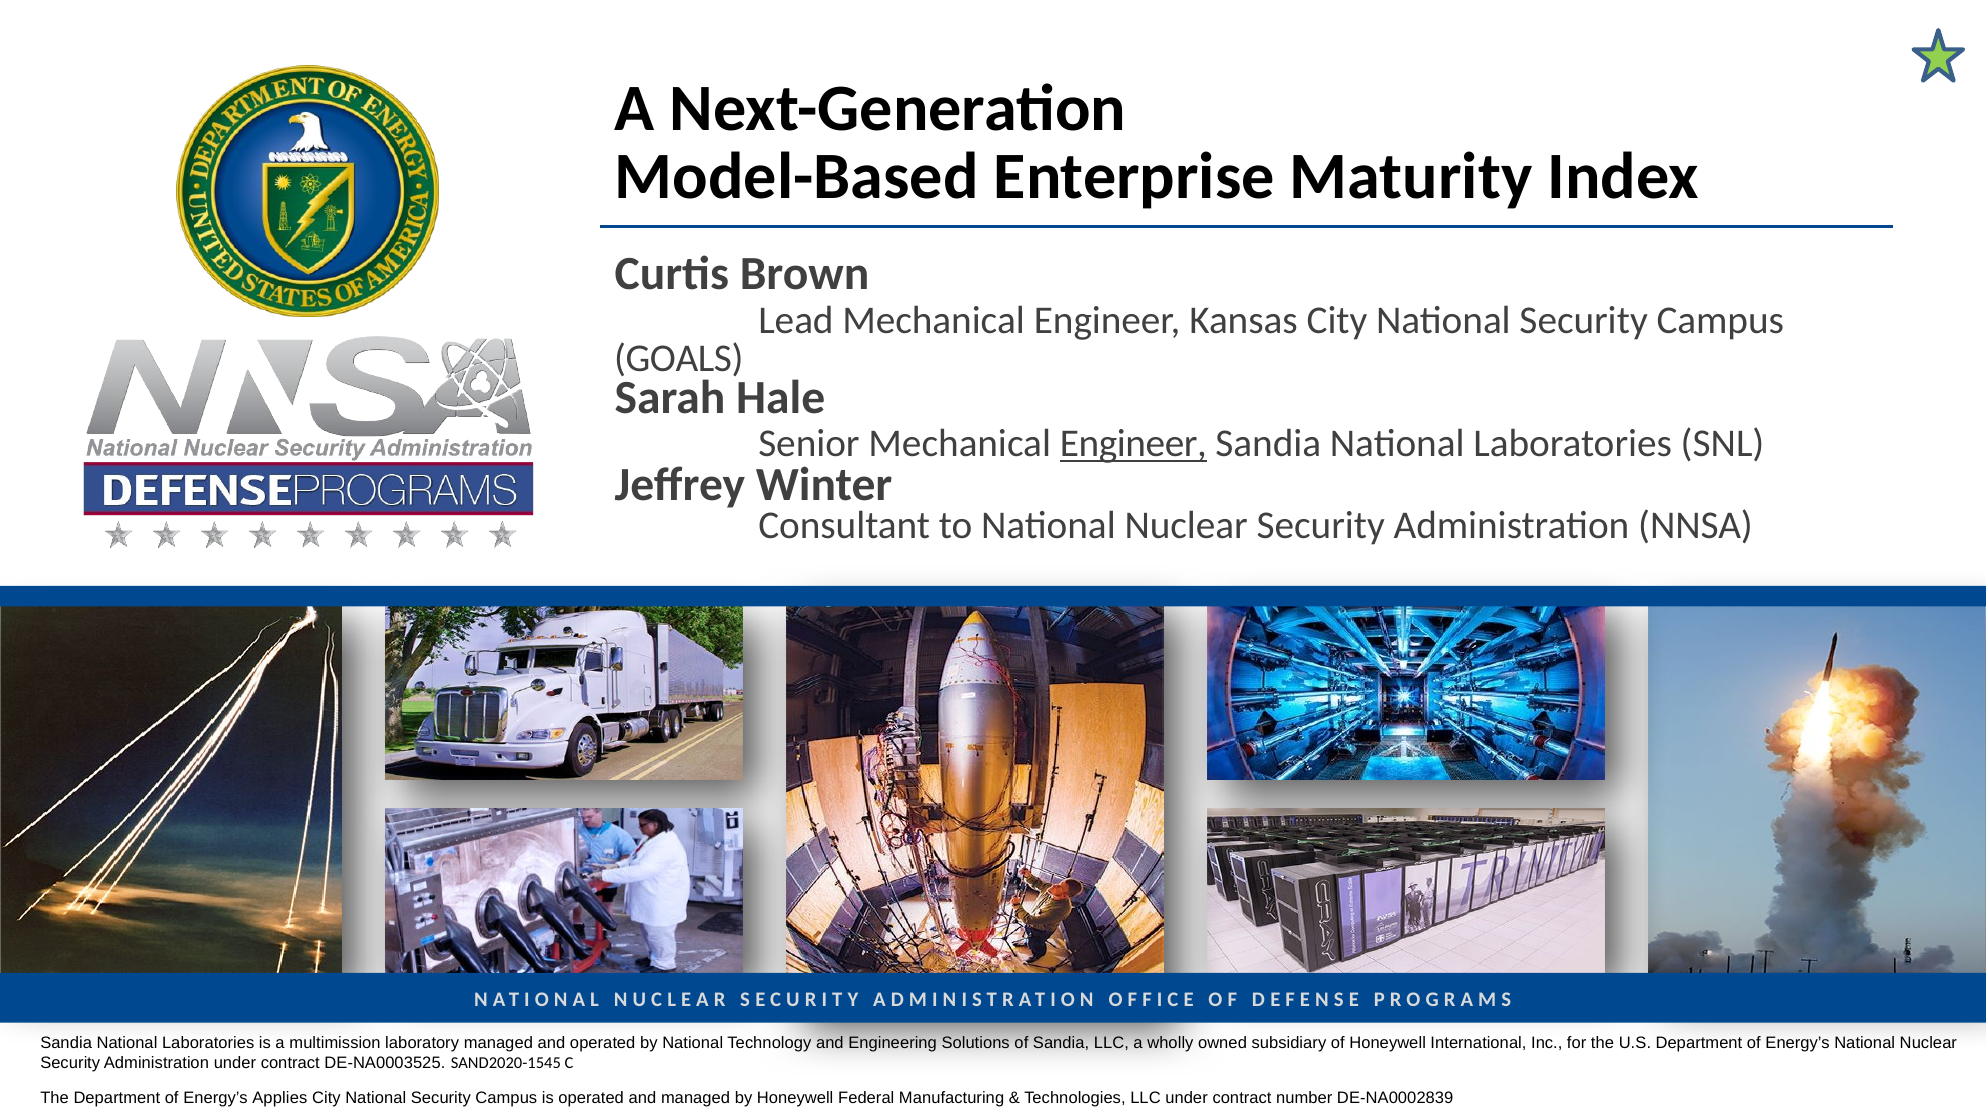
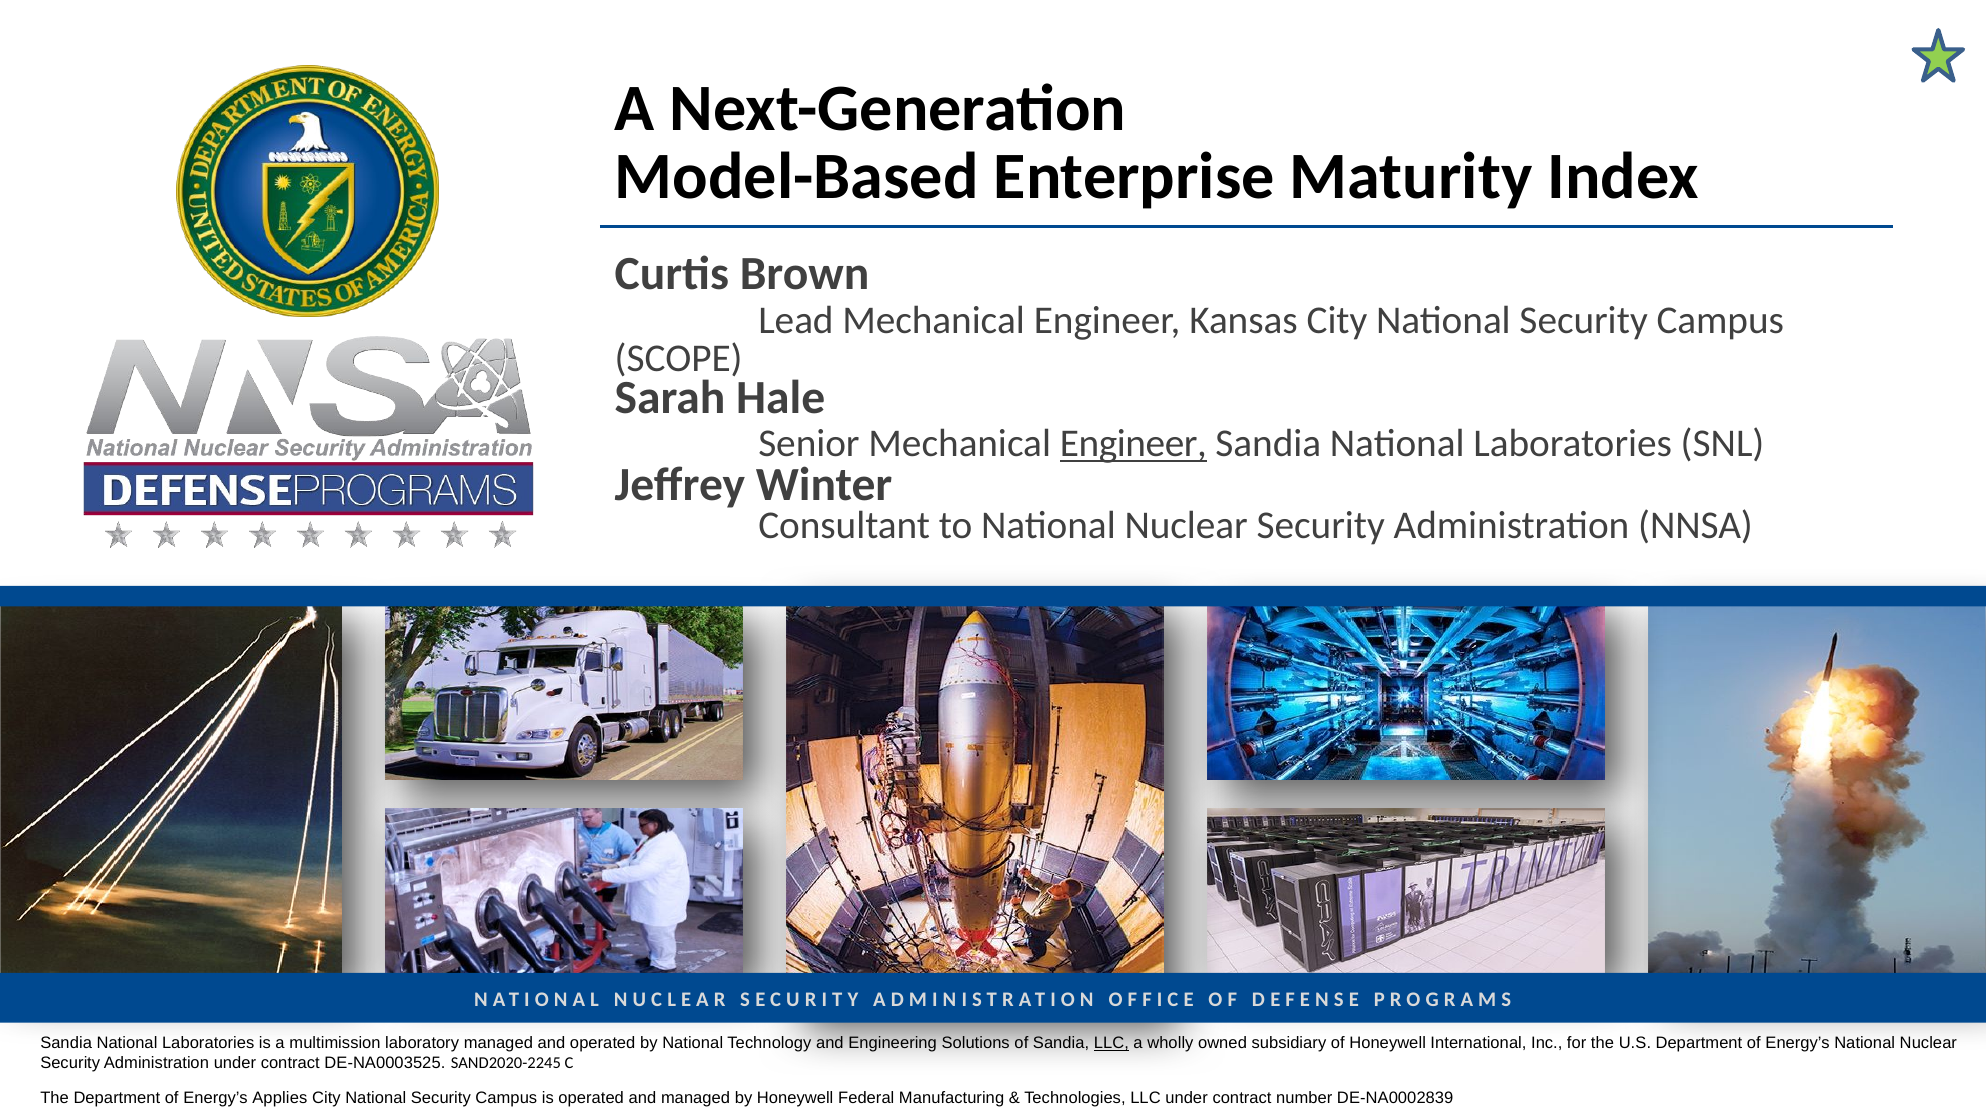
GOALS: GOALS -> SCOPE
LLC at (1111, 1043) underline: none -> present
SAND2020-1545: SAND2020-1545 -> SAND2020-2245
